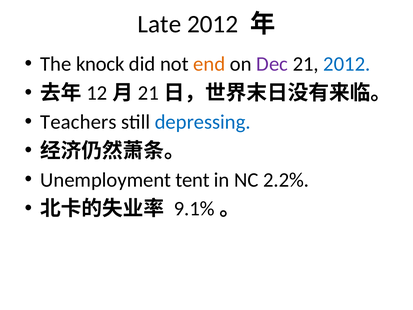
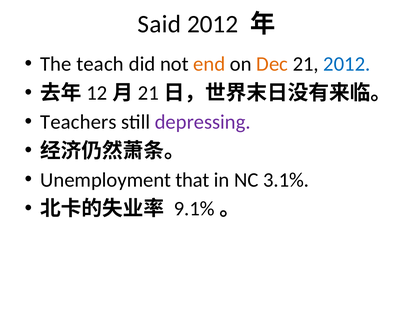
Late: Late -> Said
knock: knock -> teach
Dec colour: purple -> orange
depressing colour: blue -> purple
tent: tent -> that
2.2%: 2.2% -> 3.1%
